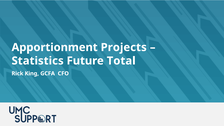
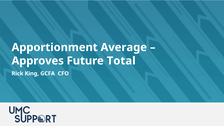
Projects: Projects -> Average
Statistics: Statistics -> Approves
